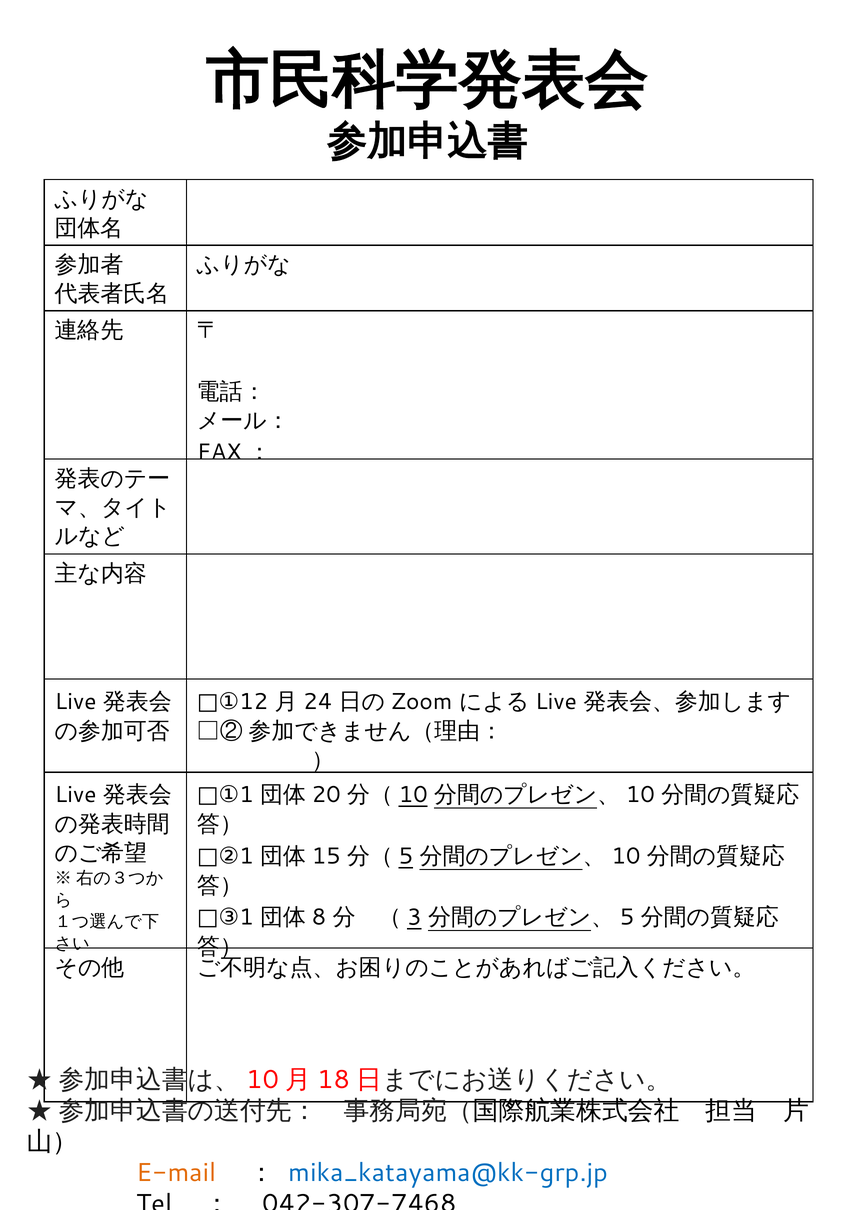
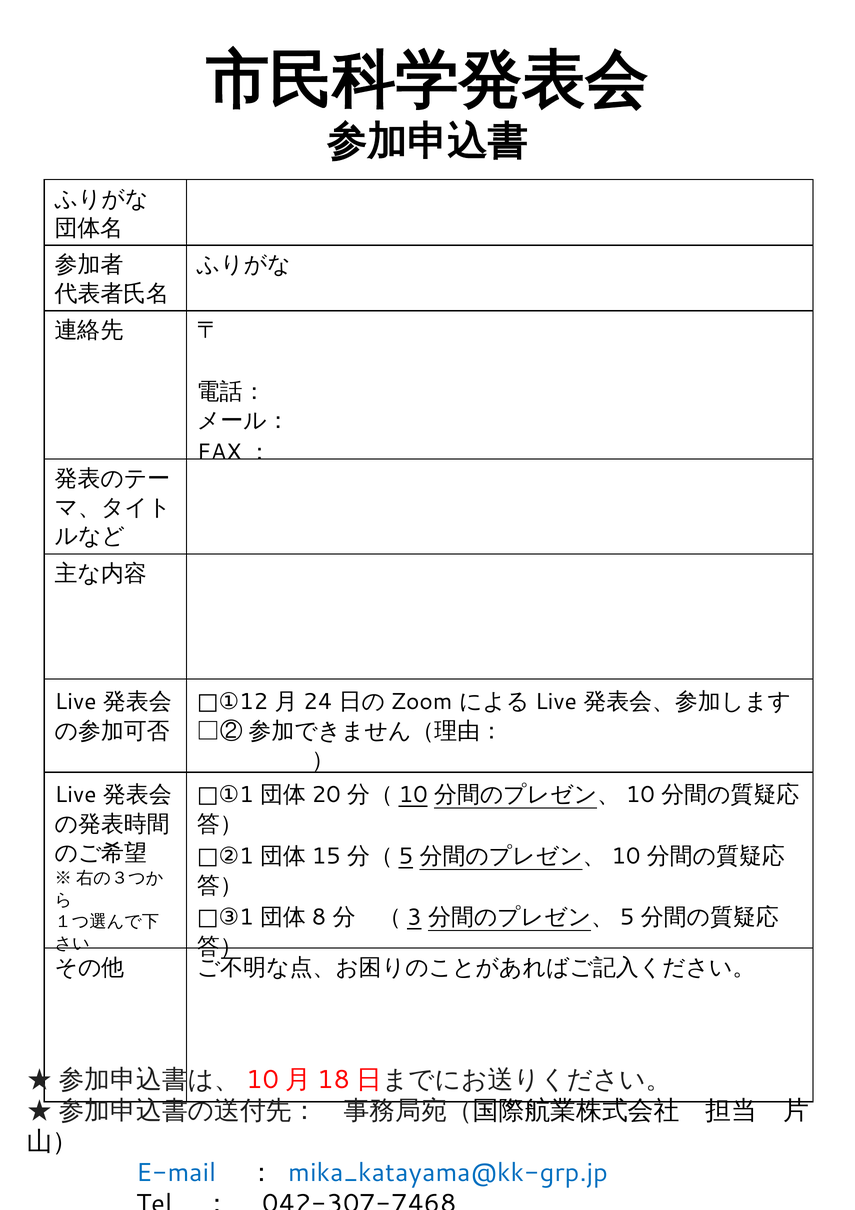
E-mail colour: orange -> blue
